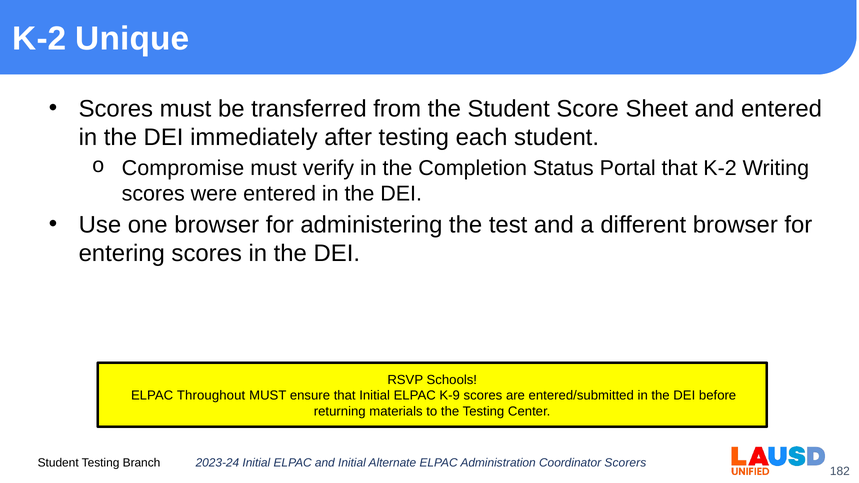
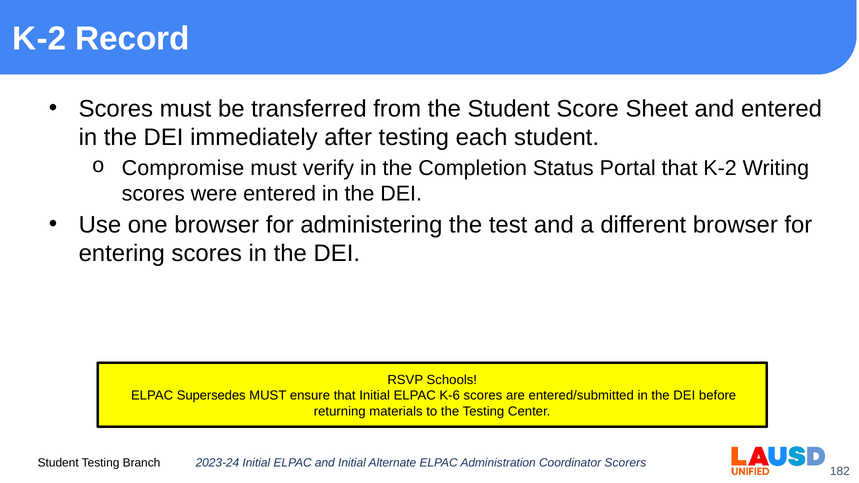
Unique: Unique -> Record
Throughout: Throughout -> Supersedes
K-9: K-9 -> K-6
